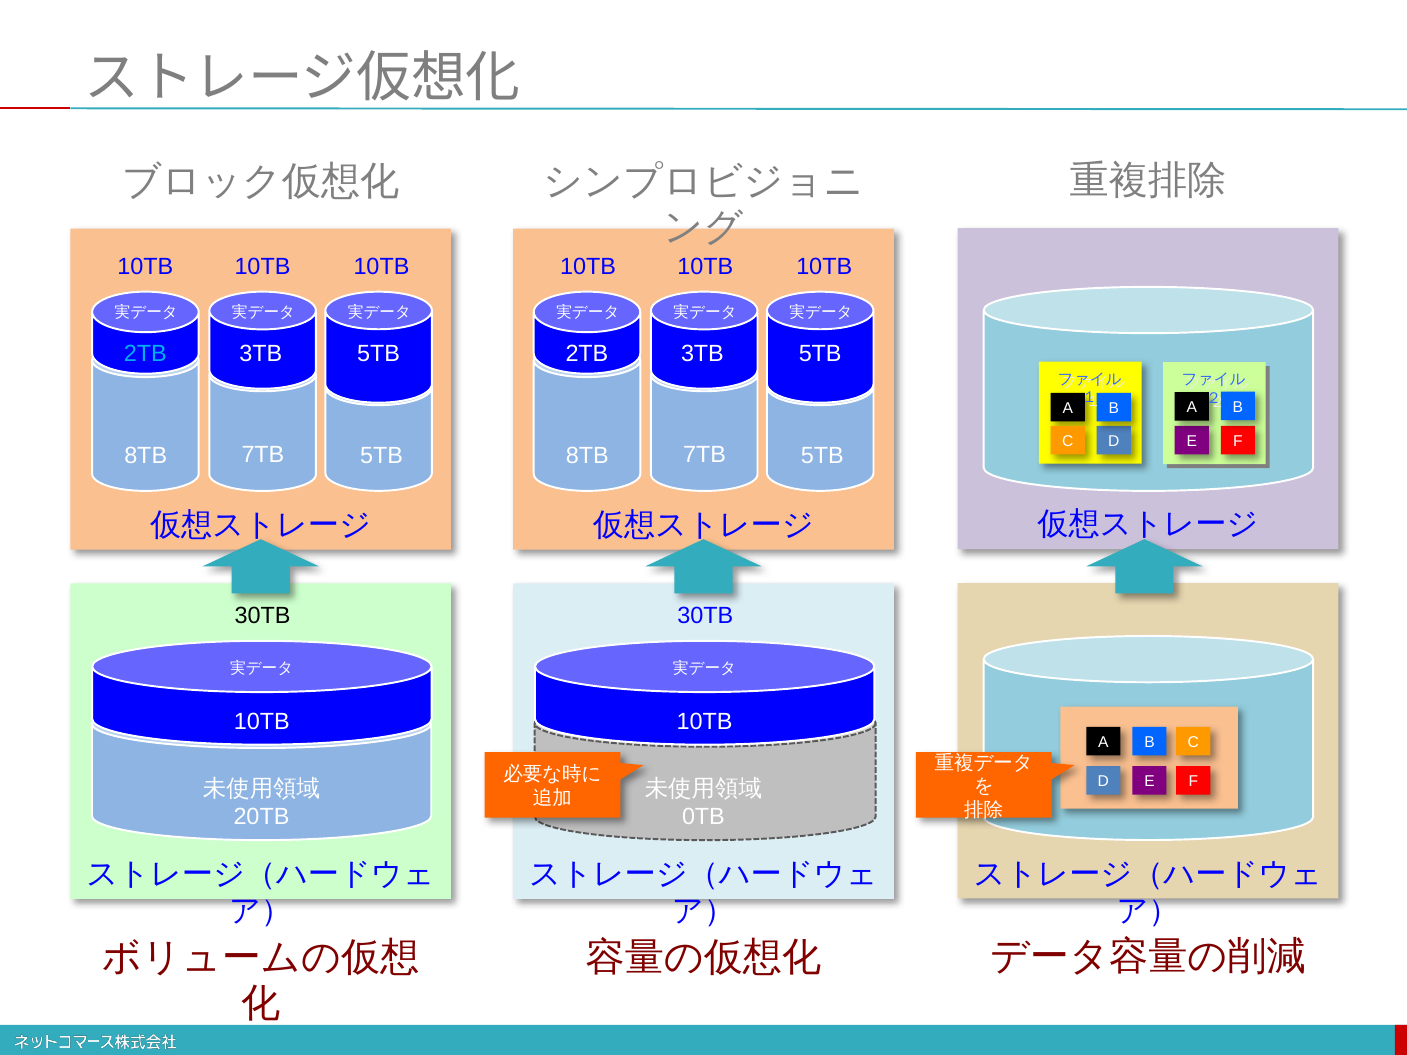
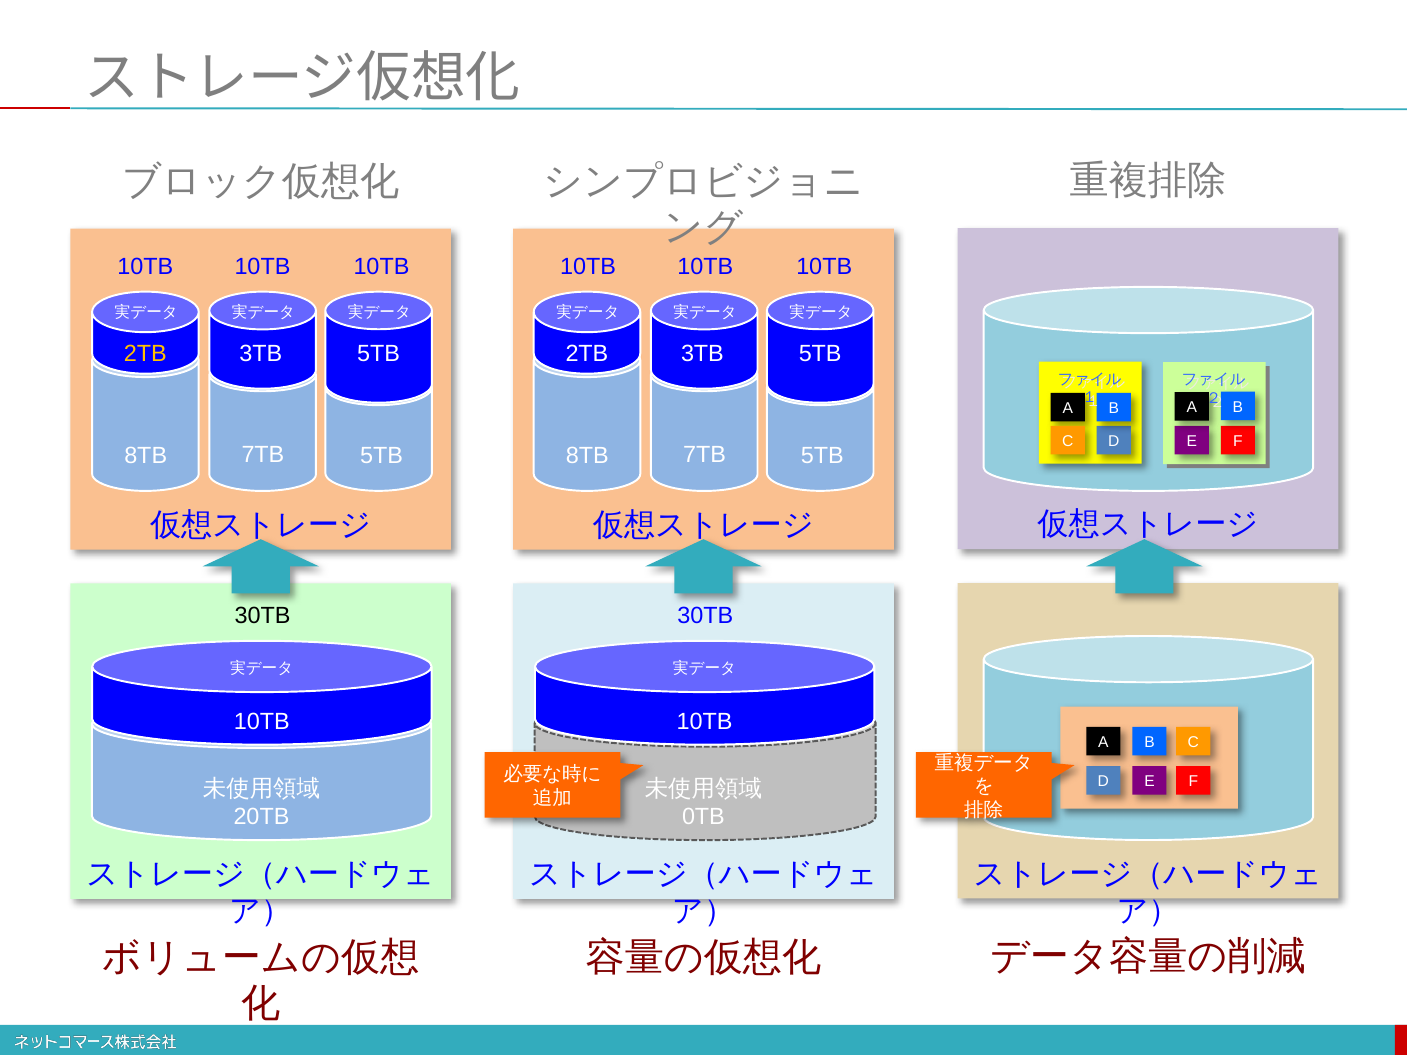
2TB at (145, 354) colour: light blue -> yellow
